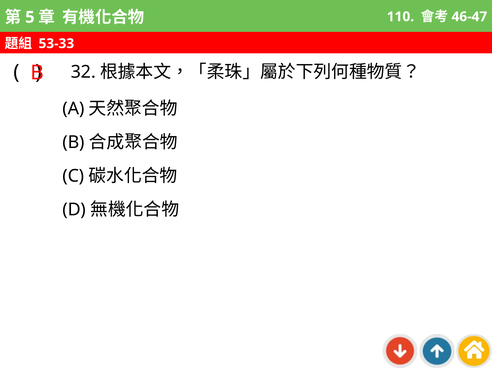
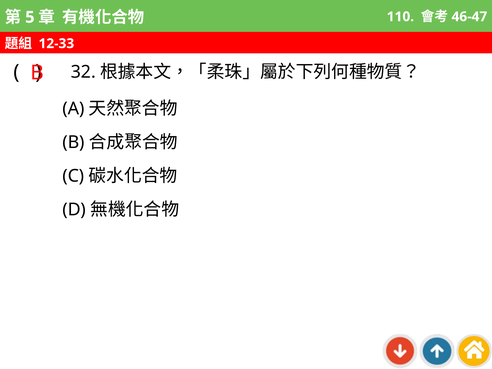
53-33: 53-33 -> 12-33
